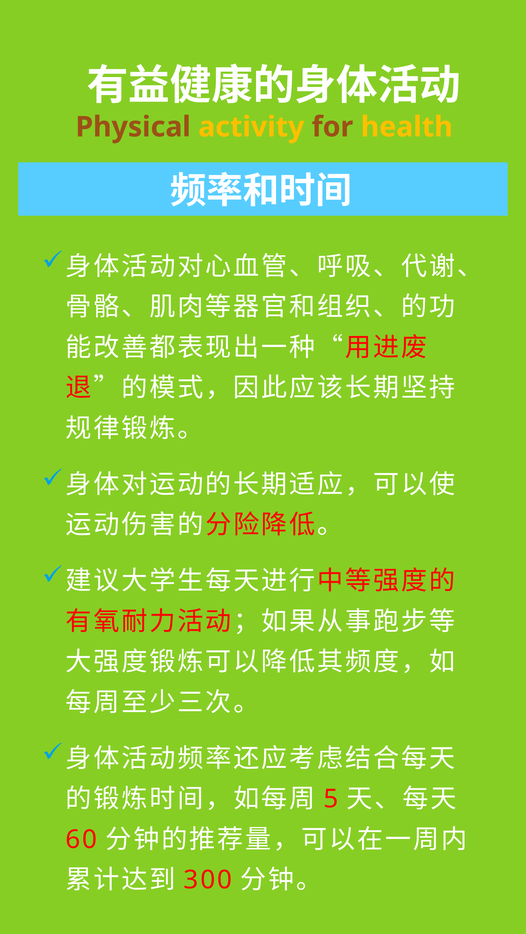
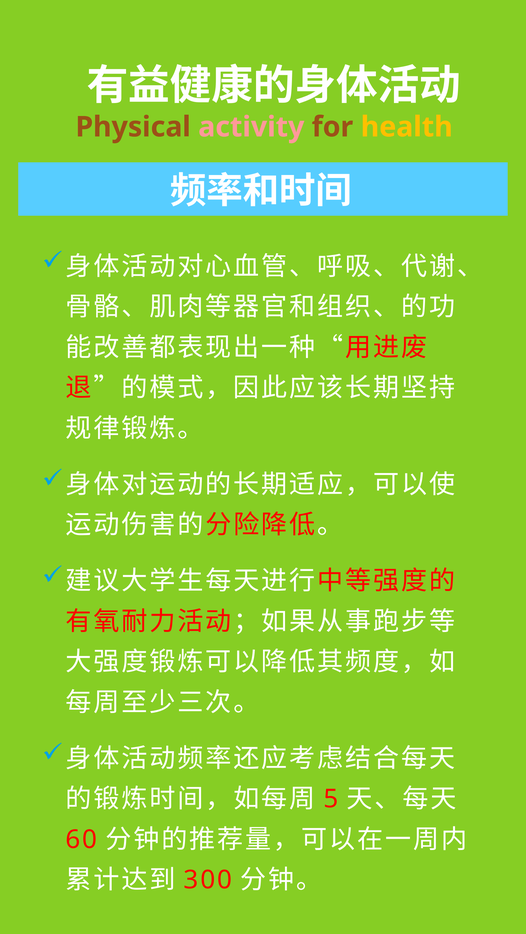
activity colour: yellow -> pink
